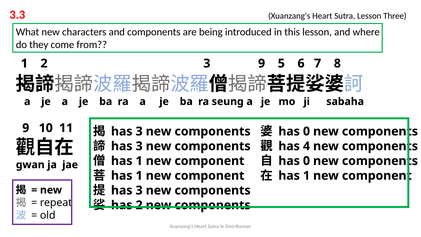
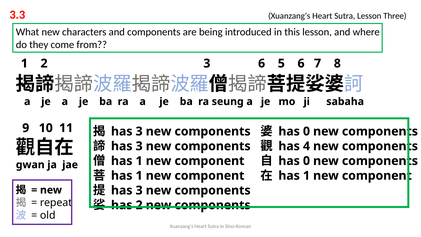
3 9: 9 -> 6
